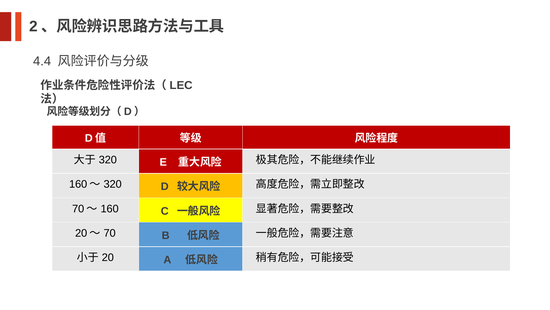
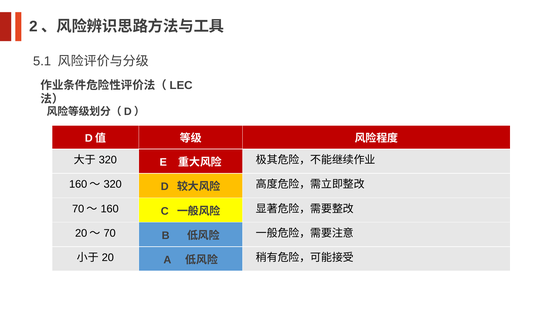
4.4: 4.4 -> 5.1
